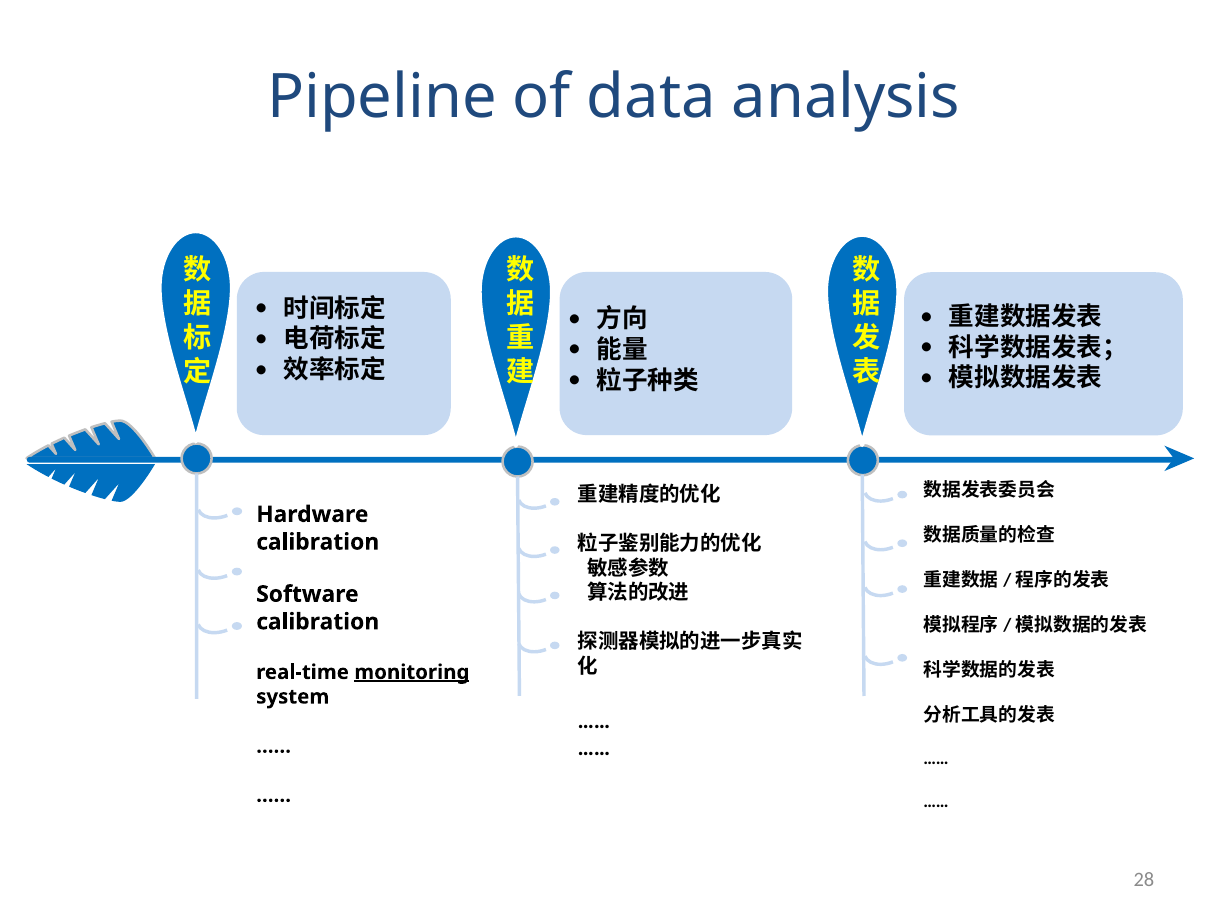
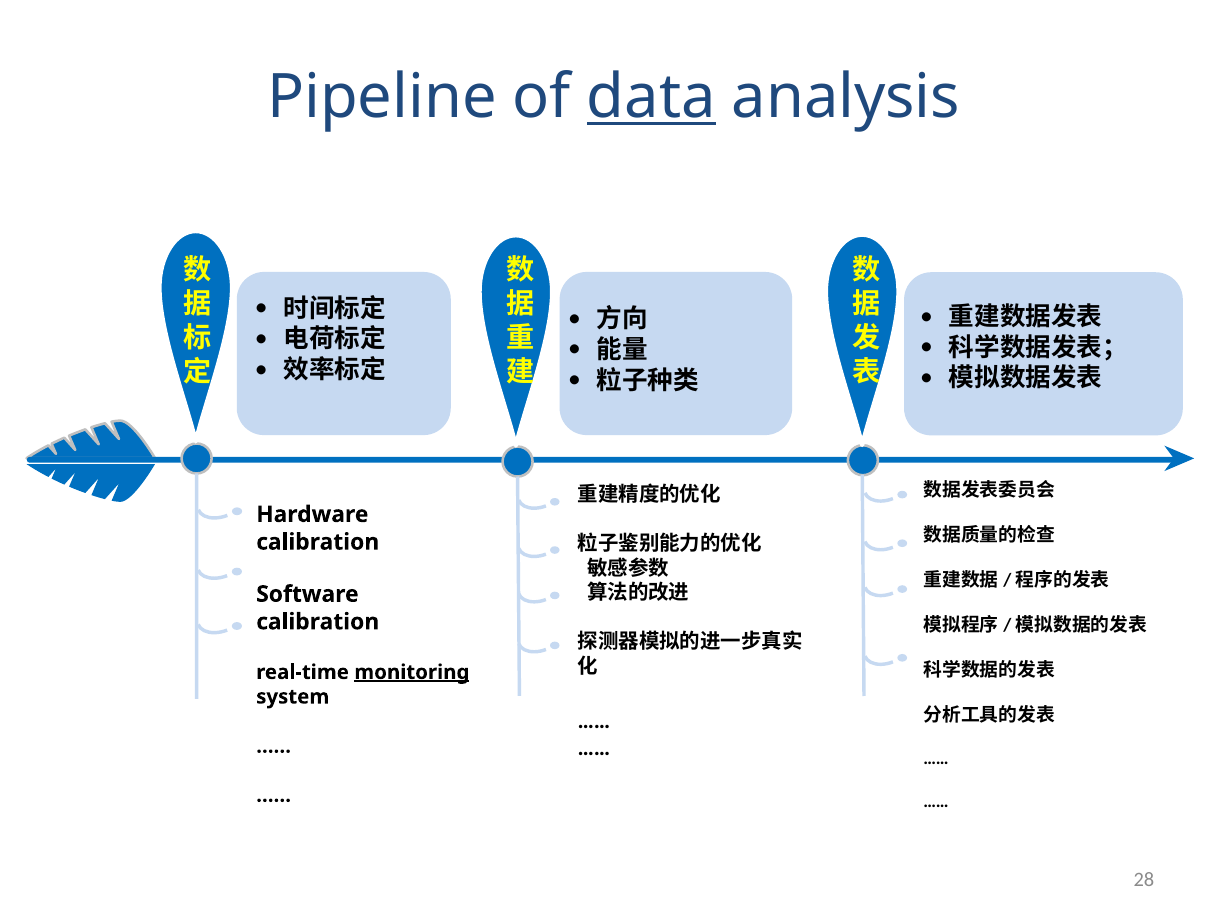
data underline: none -> present
